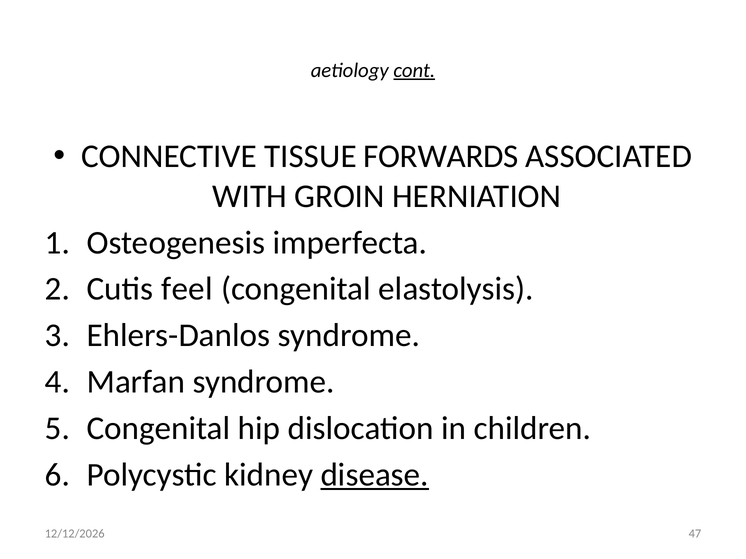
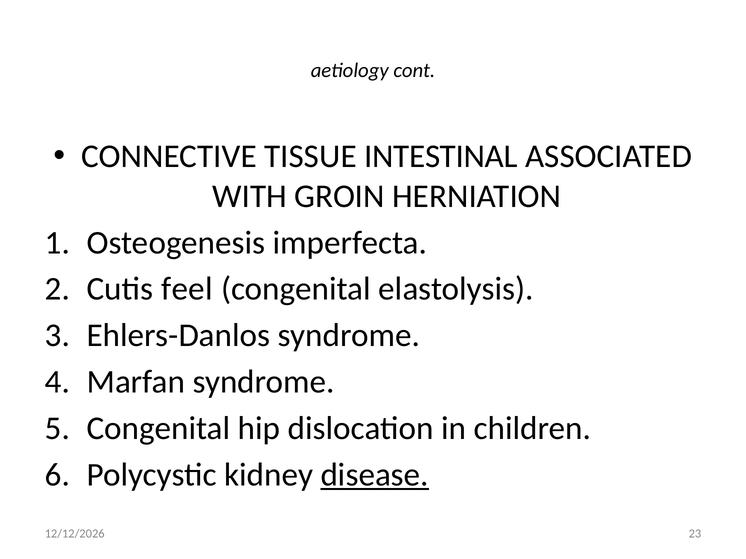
cont underline: present -> none
FORWARDS: FORWARDS -> INTESTINAL
47: 47 -> 23
